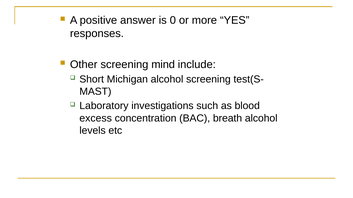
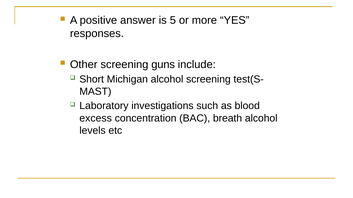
0: 0 -> 5
mind: mind -> guns
